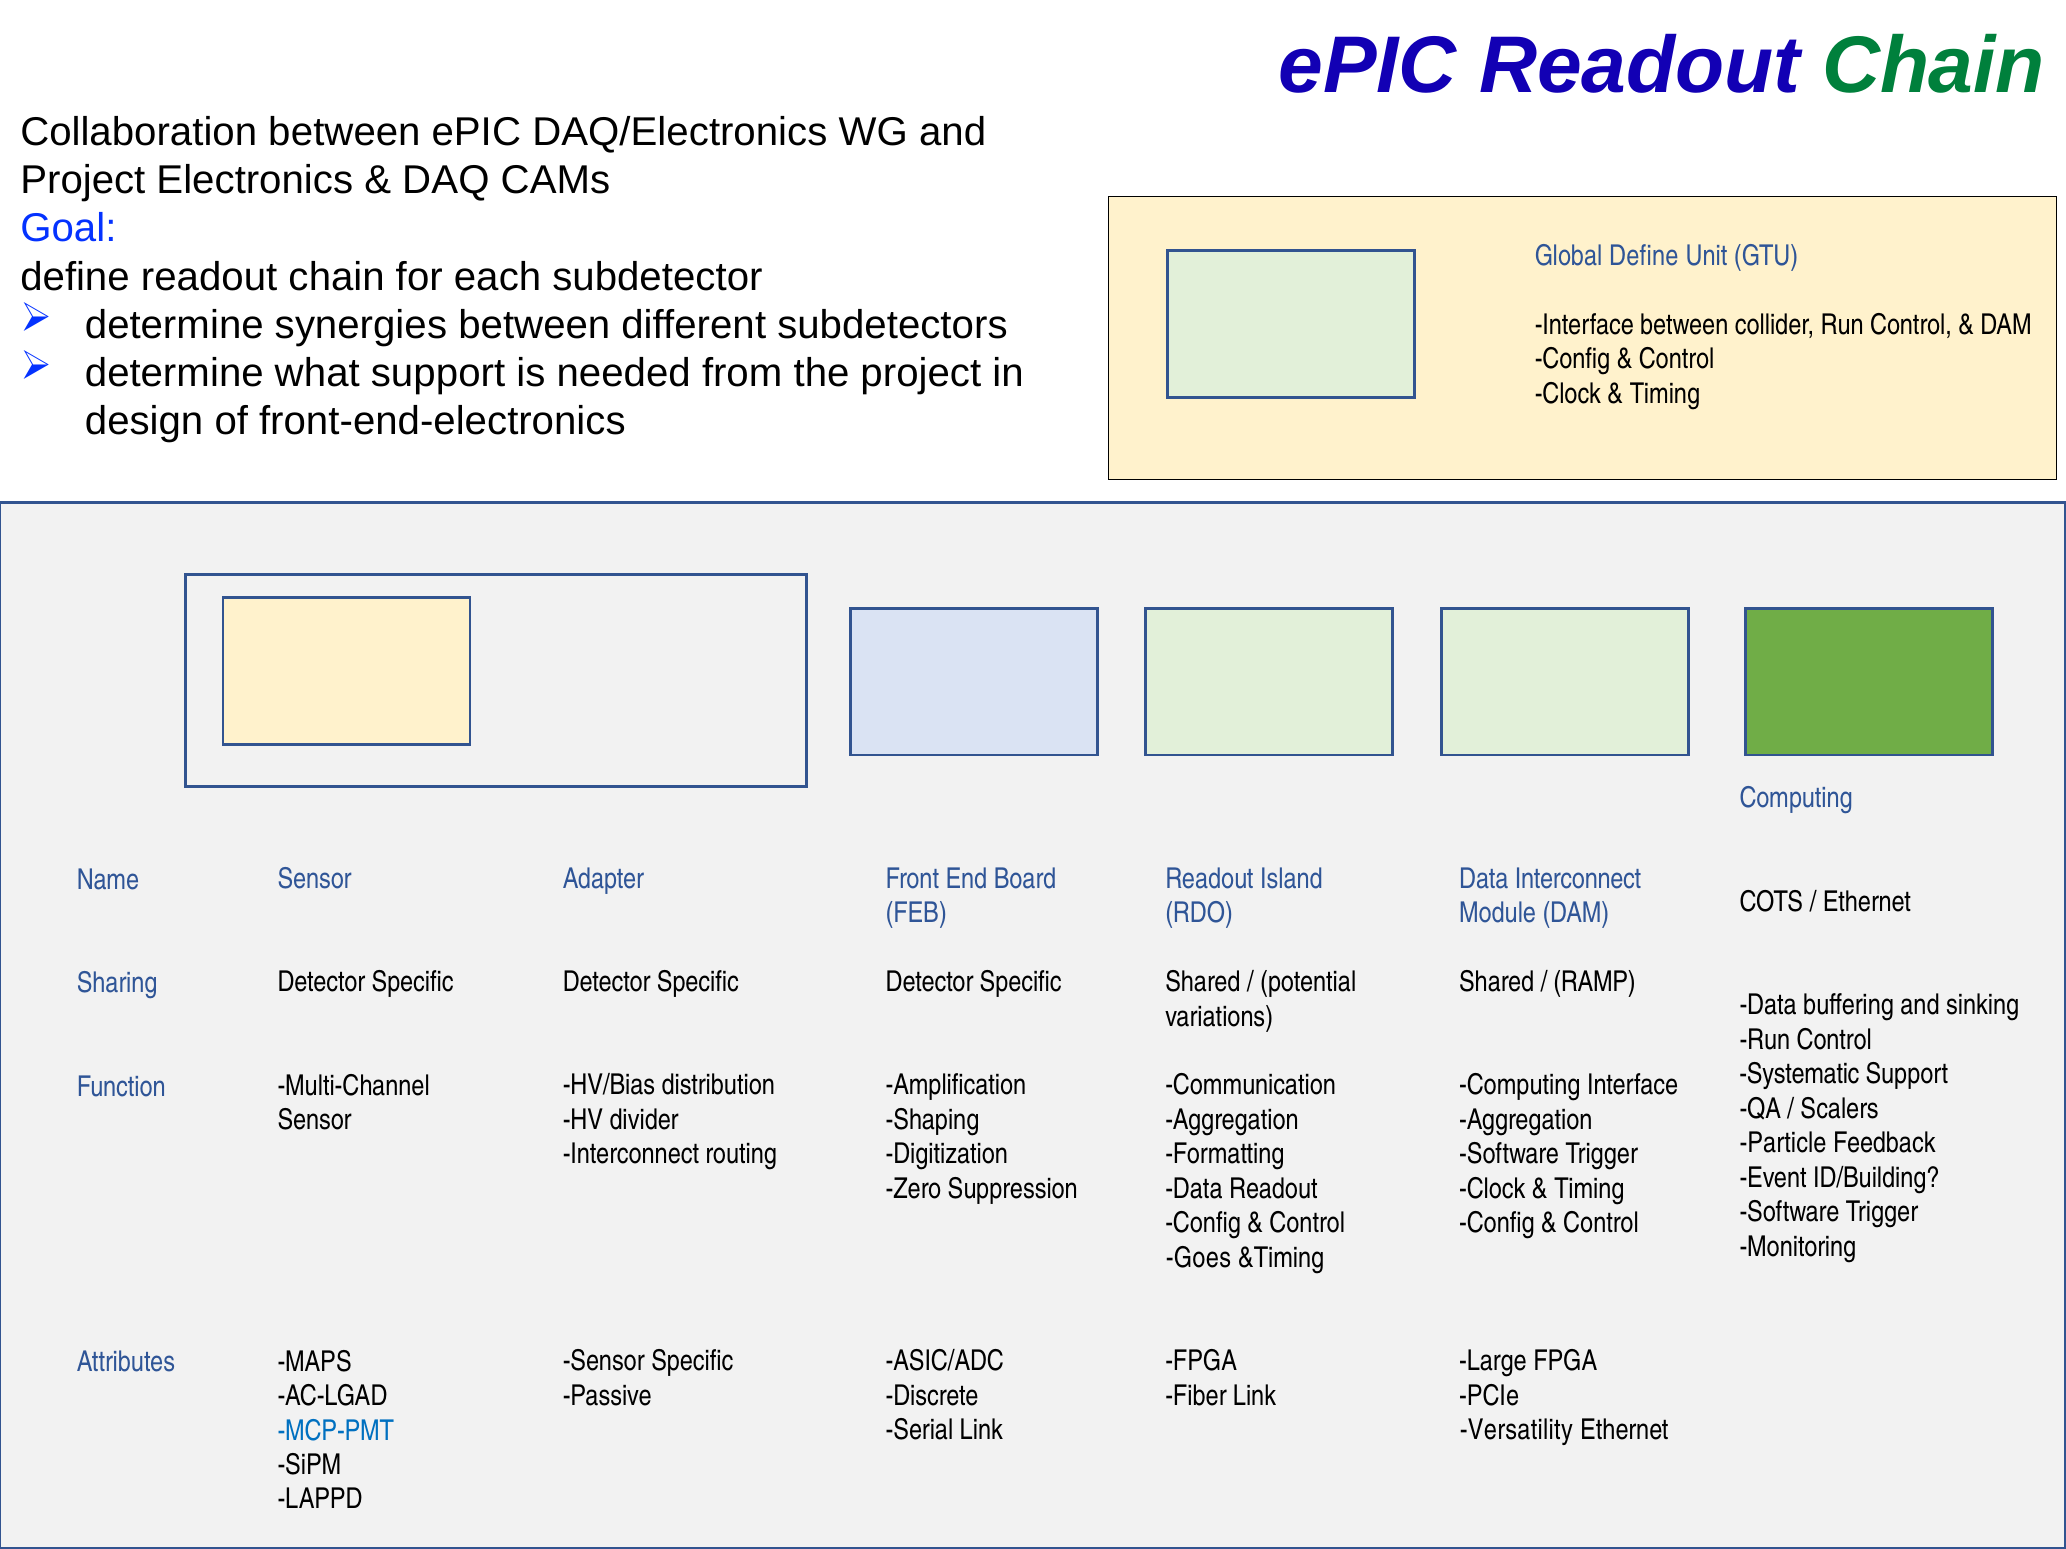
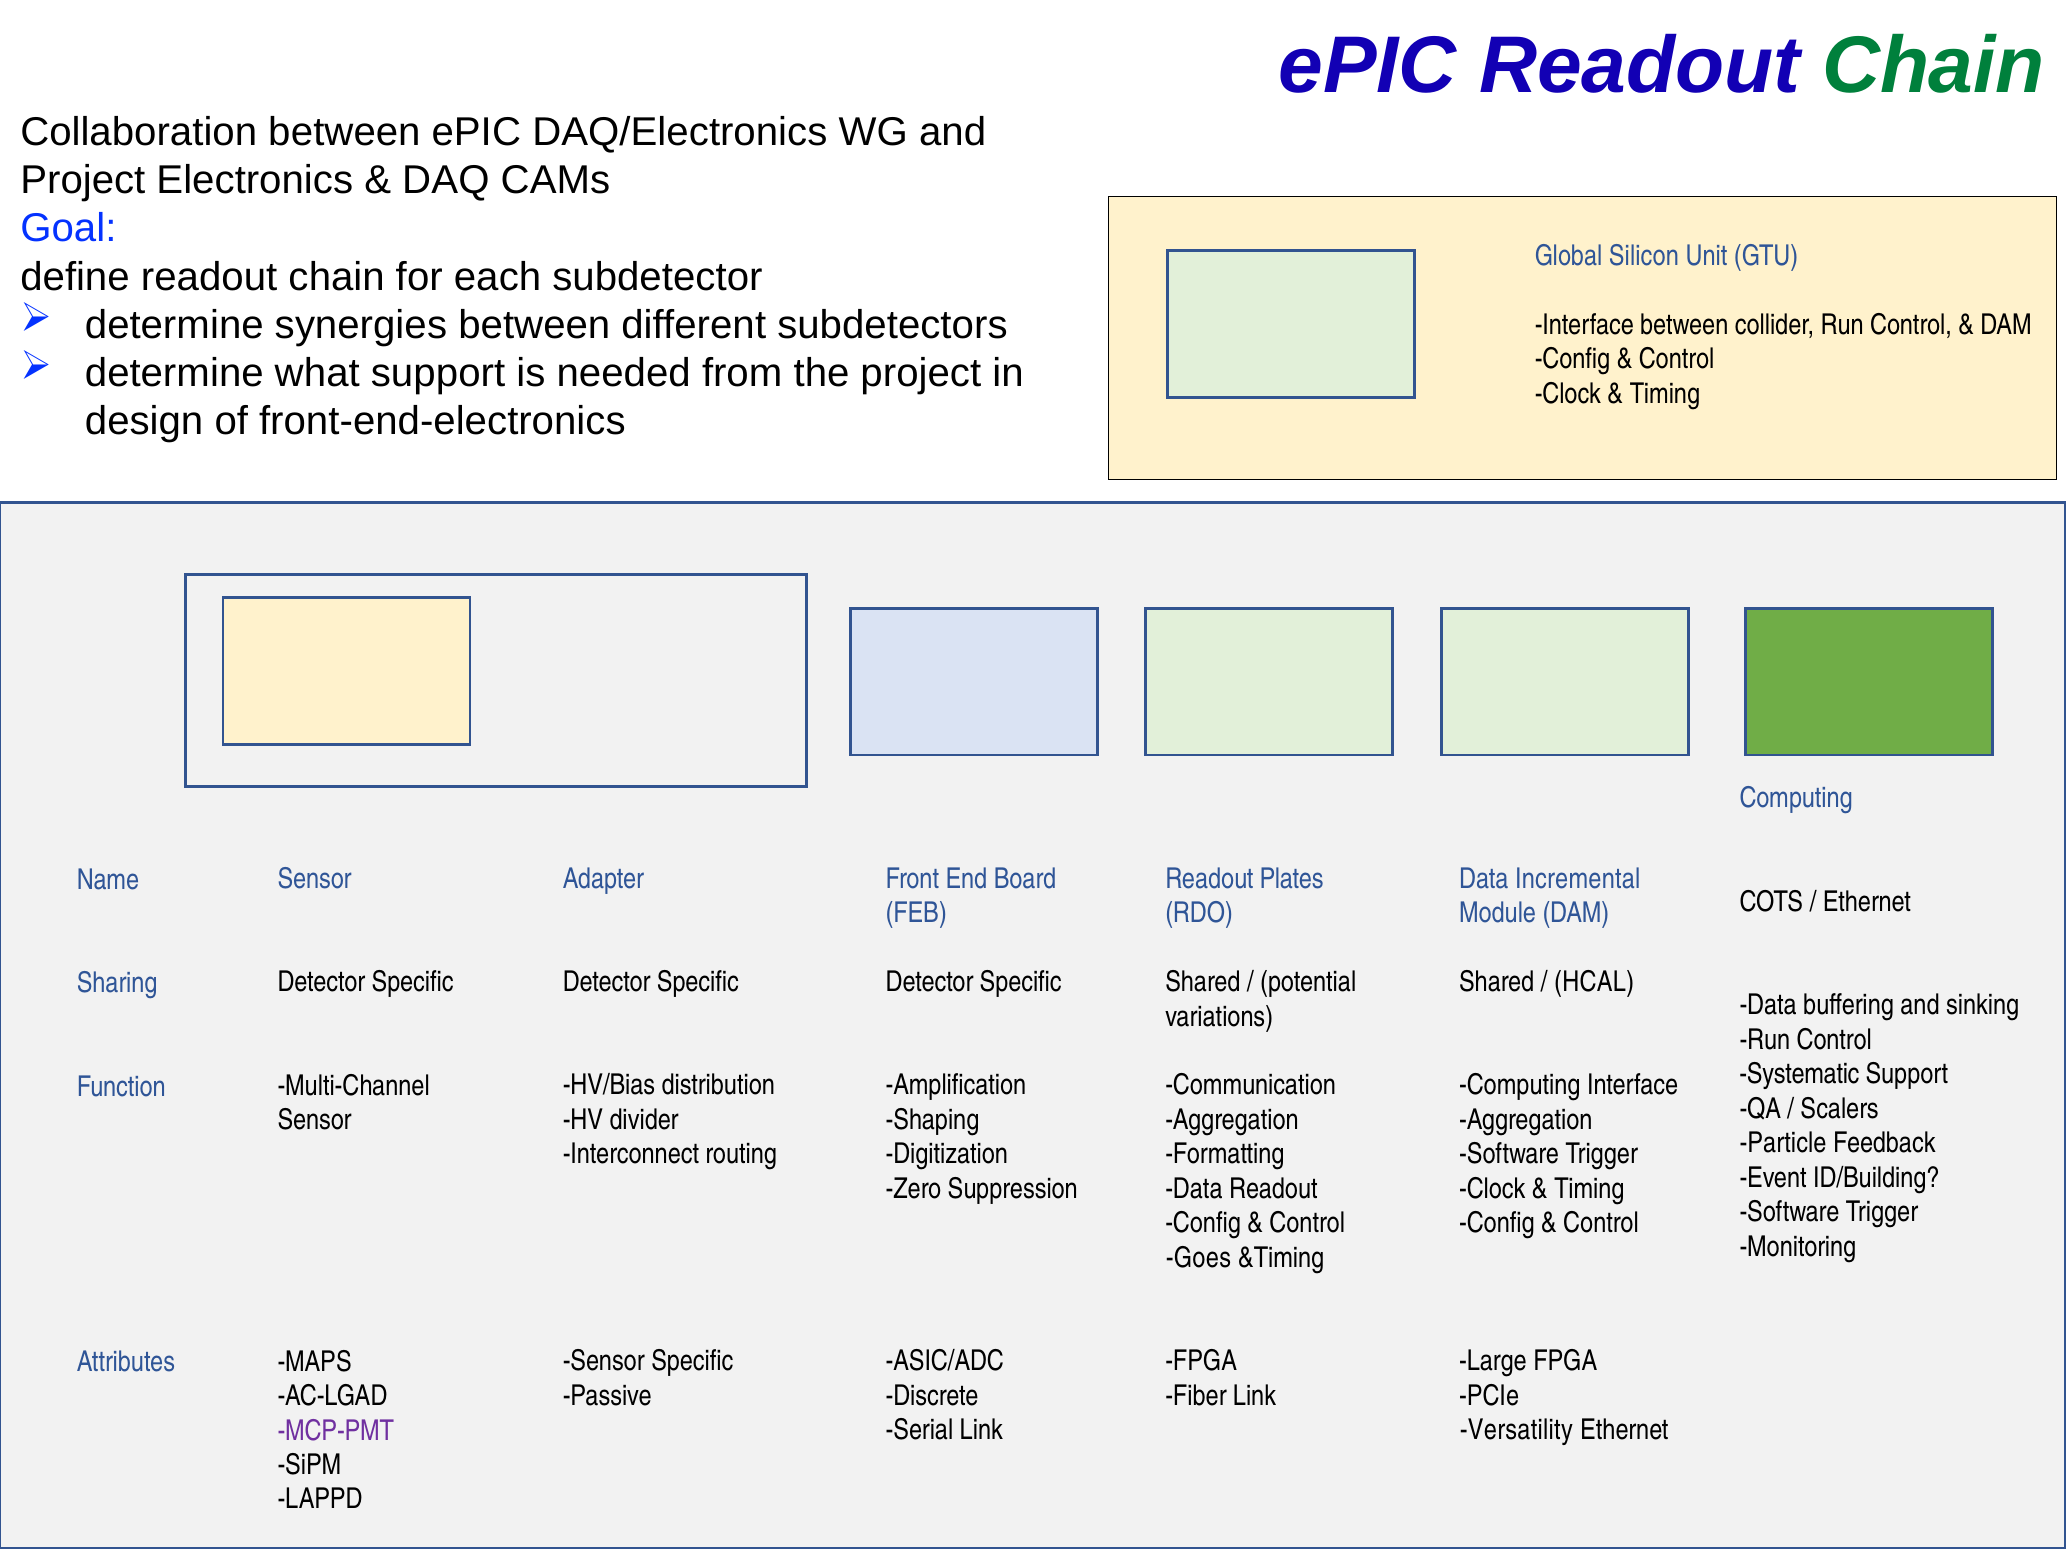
Global Define: Define -> Silicon
Island: Island -> Plates
Data Interconnect: Interconnect -> Incremental
RAMP: RAMP -> HCAL
MCP-PMT colour: blue -> purple
